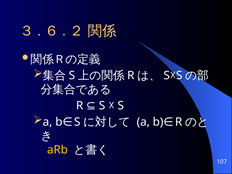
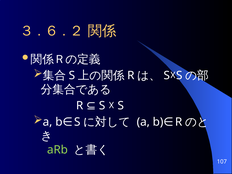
aRb colour: yellow -> light green
